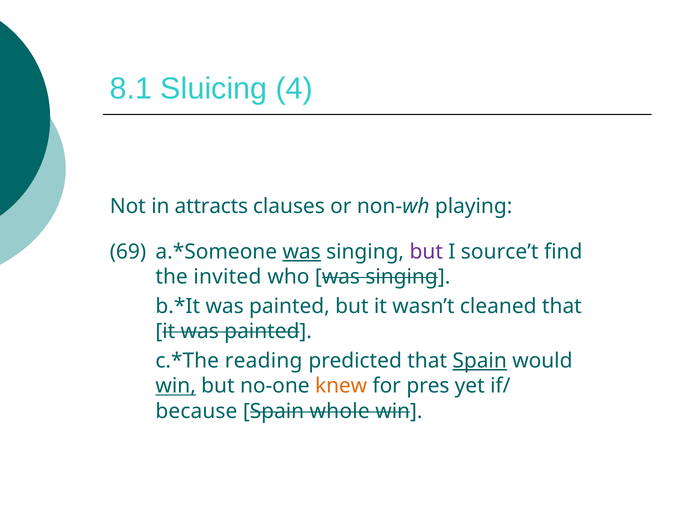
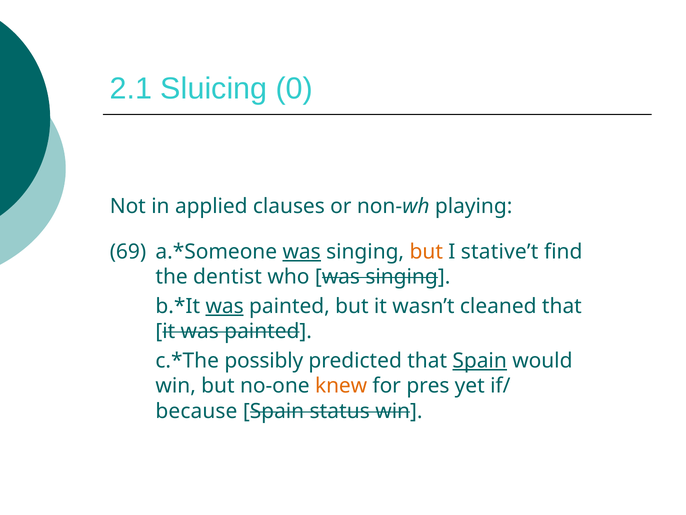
8.1: 8.1 -> 2.1
4: 4 -> 0
attracts: attracts -> applied
but at (426, 251) colour: purple -> orange
source’t: source’t -> stative’t
invited: invited -> dentist
was at (225, 306) underline: none -> present
reading: reading -> possibly
win at (176, 386) underline: present -> none
whole: whole -> status
